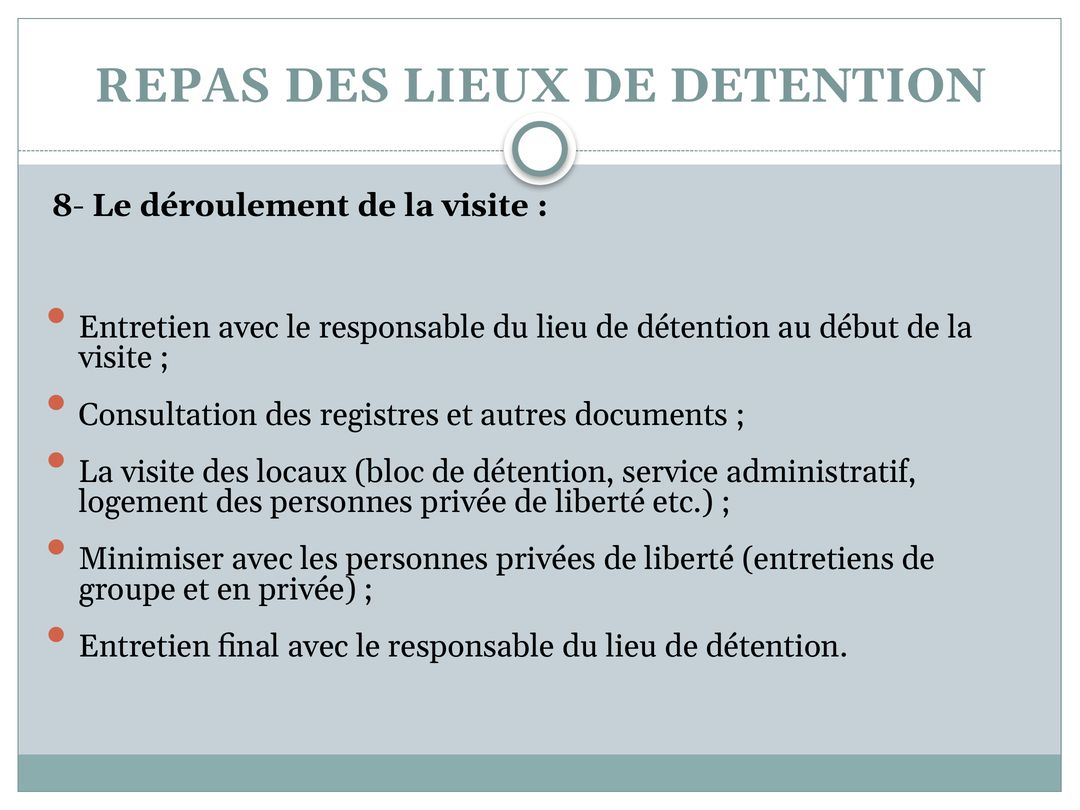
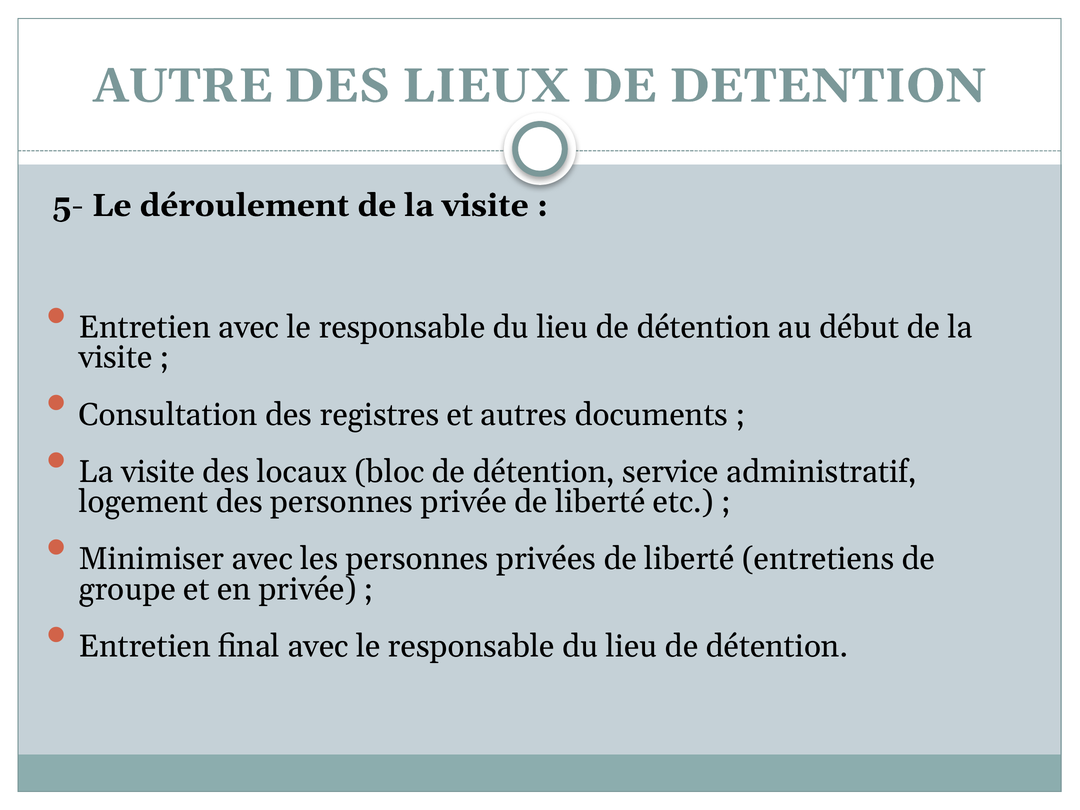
REPAS: REPAS -> AUTRE
8-: 8- -> 5-
